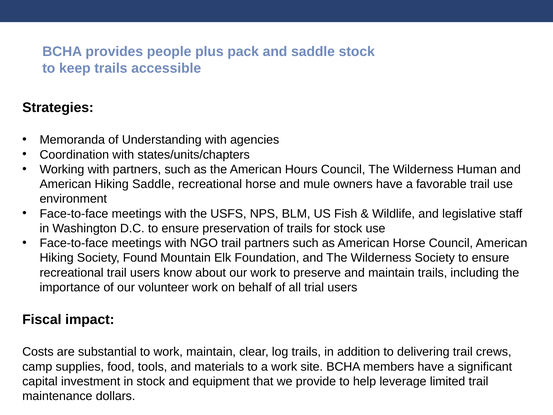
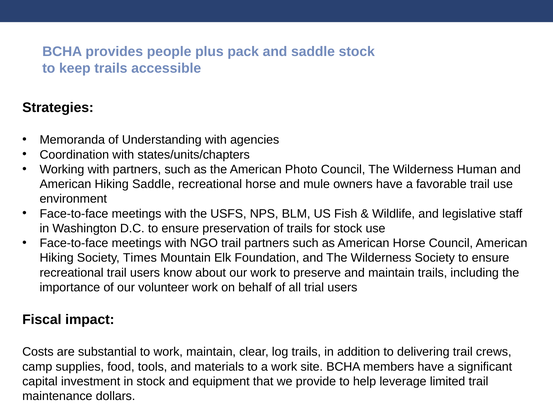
Hours: Hours -> Photo
Found: Found -> Times
